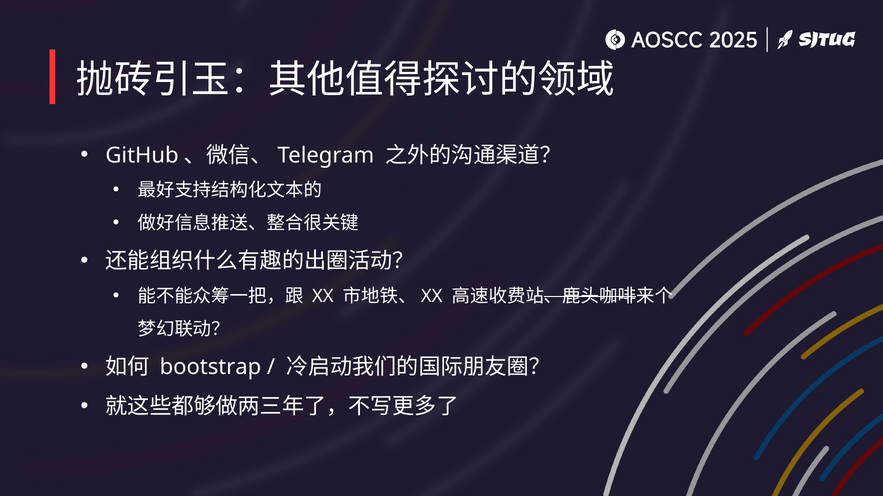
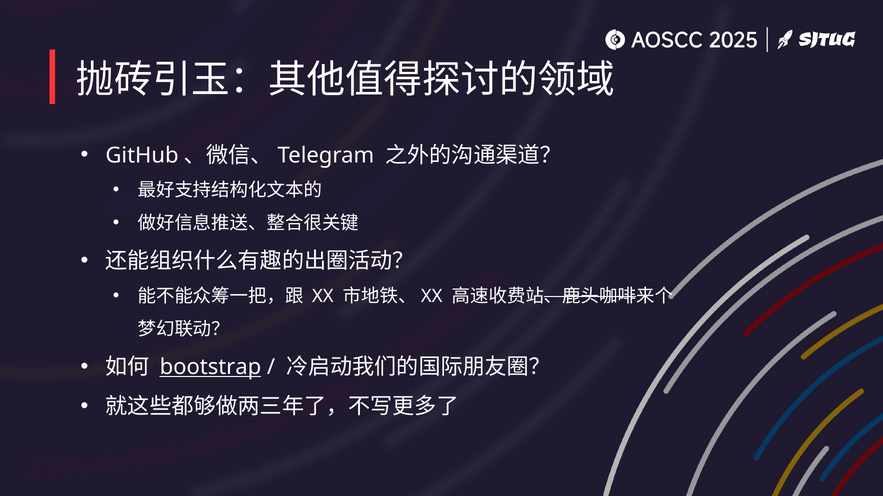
bootstrap underline: none -> present
